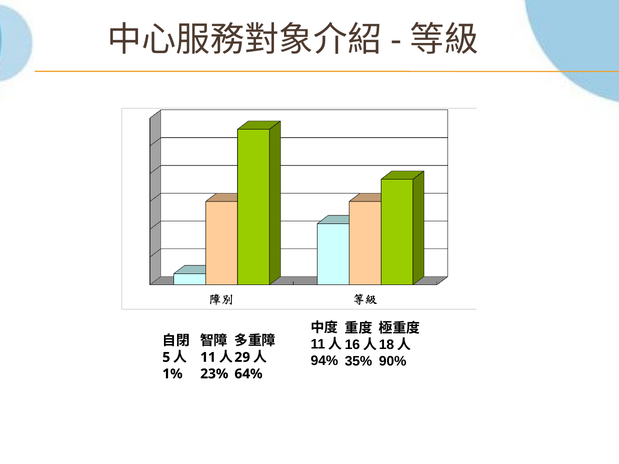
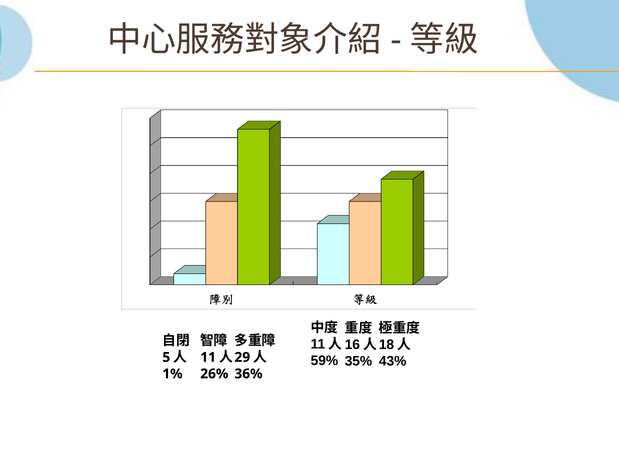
94%: 94% -> 59%
90%: 90% -> 43%
23%: 23% -> 26%
64%: 64% -> 36%
